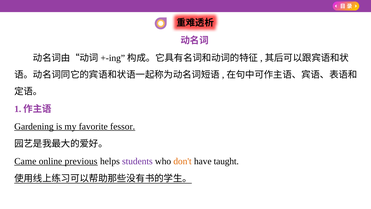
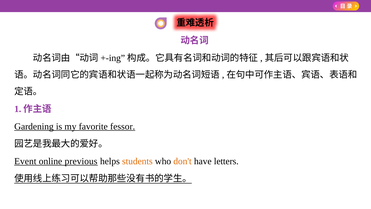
Came: Came -> Event
students colour: purple -> orange
taught: taught -> letters
